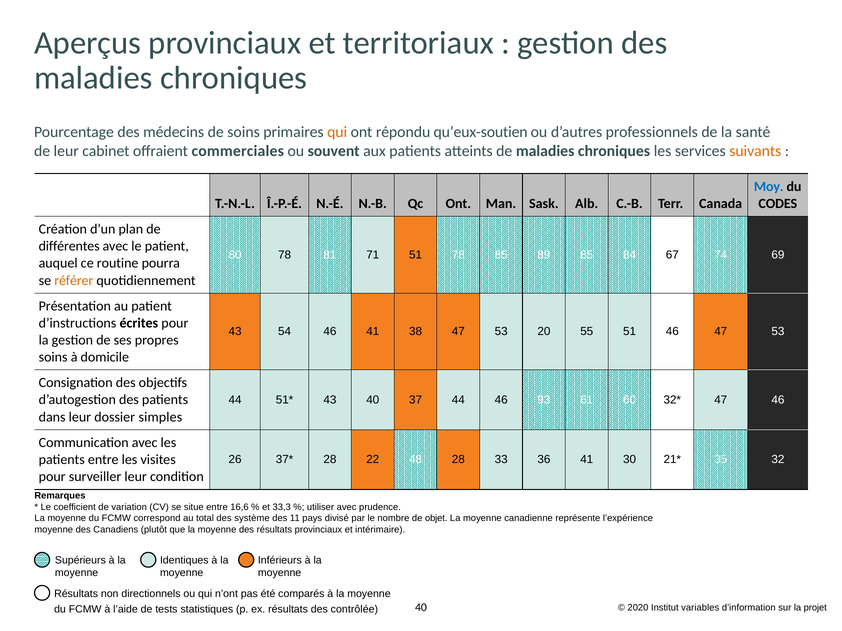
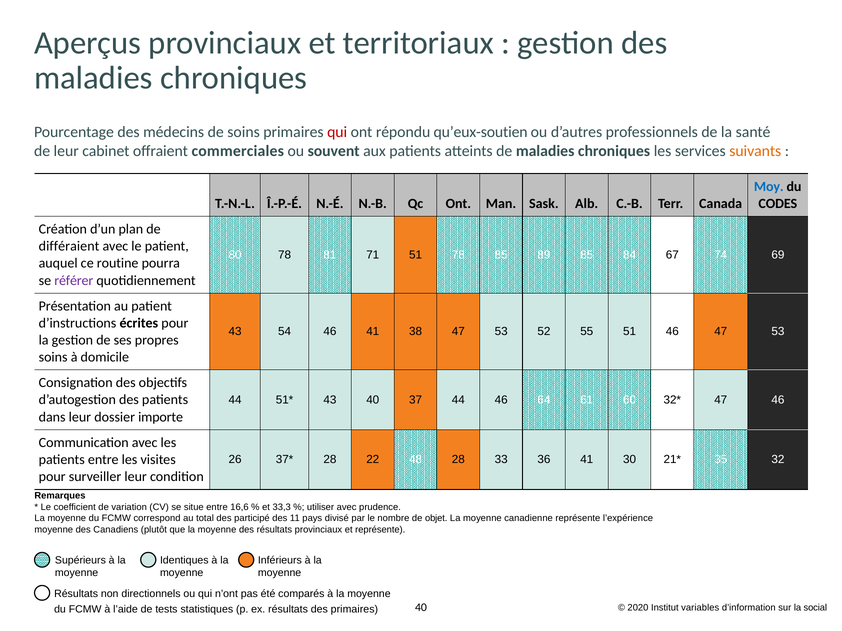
qui at (337, 132) colour: orange -> red
différentes: différentes -> différaient
référer colour: orange -> purple
20: 20 -> 52
93: 93 -> 64
simples: simples -> importe
système: système -> participé
et intérimaire: intérimaire -> représente
projet: projet -> social
des contrôlée: contrôlée -> primaires
